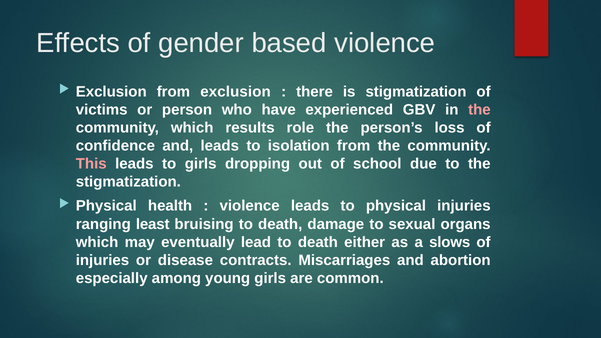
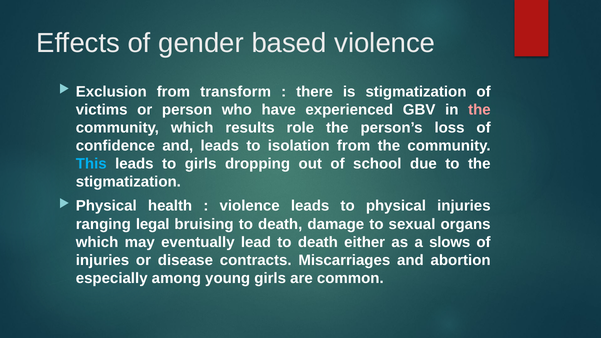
from exclusion: exclusion -> transform
This colour: pink -> light blue
least: least -> legal
